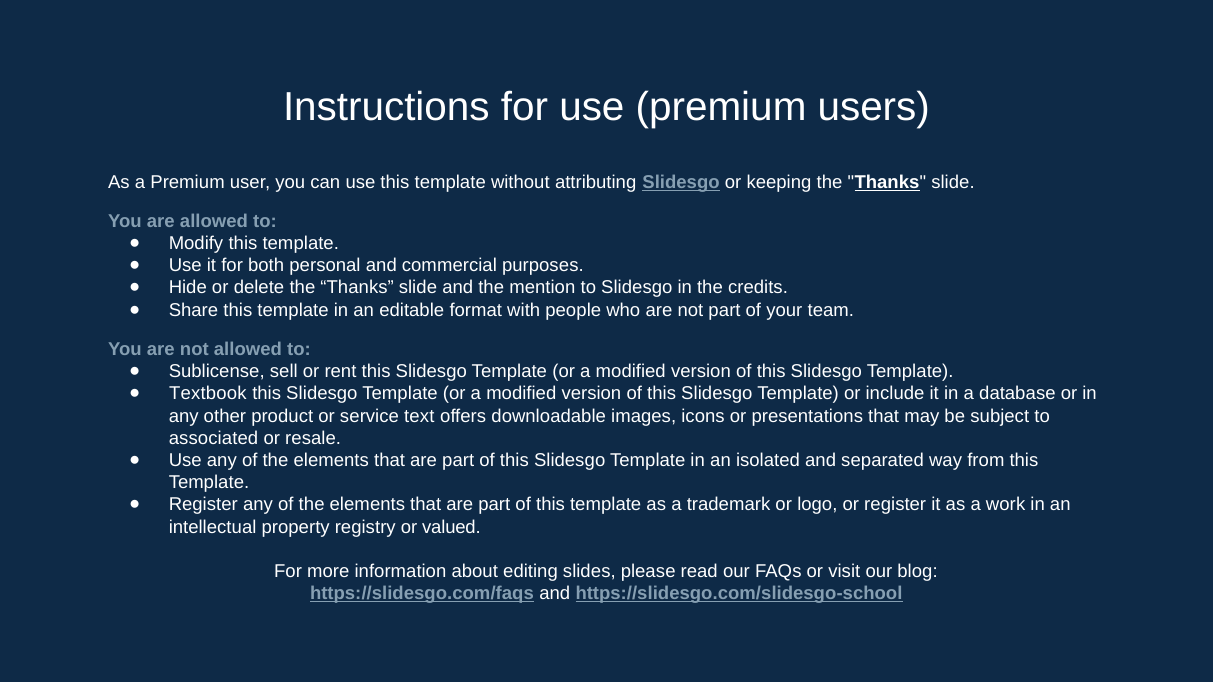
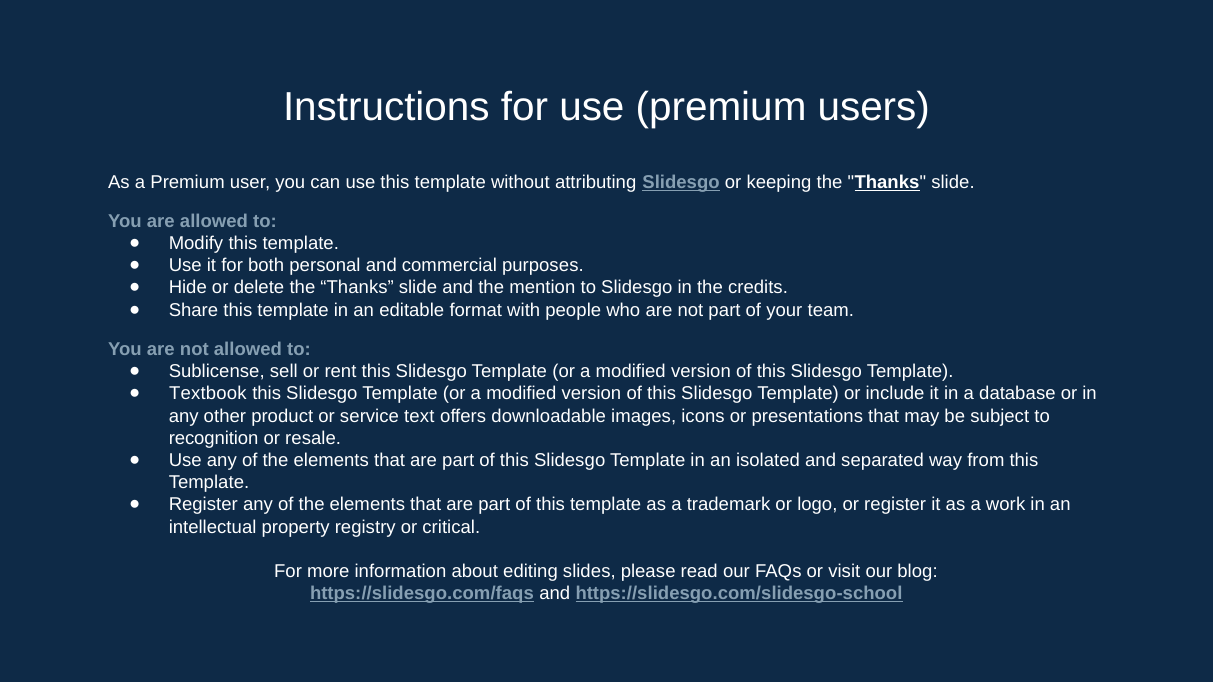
associated: associated -> recognition
valued: valued -> critical
